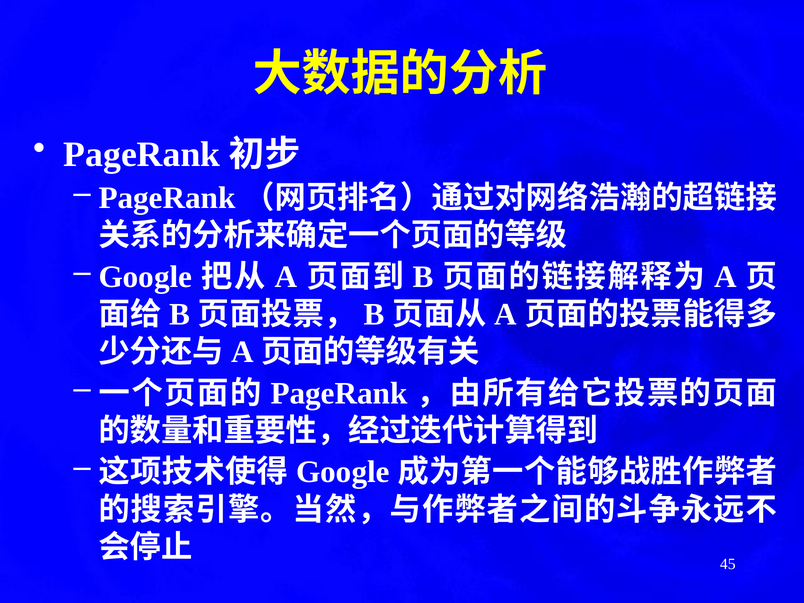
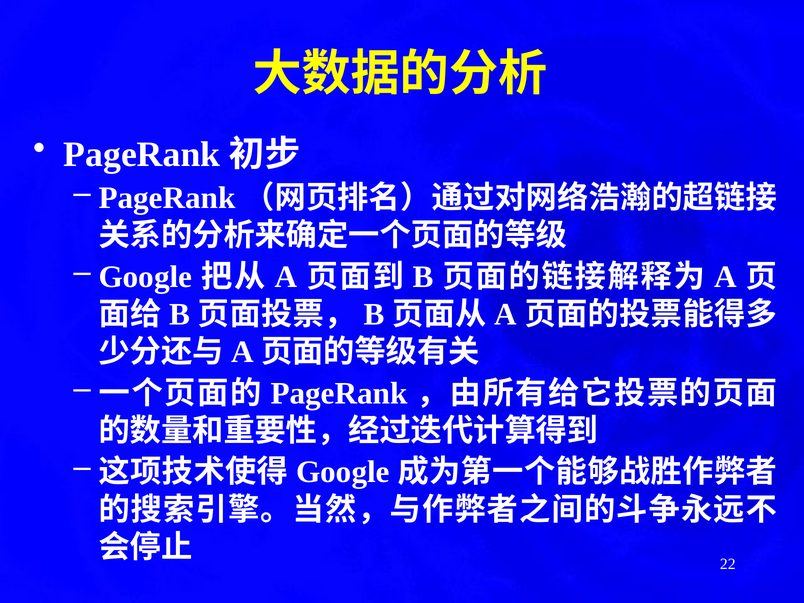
45: 45 -> 22
